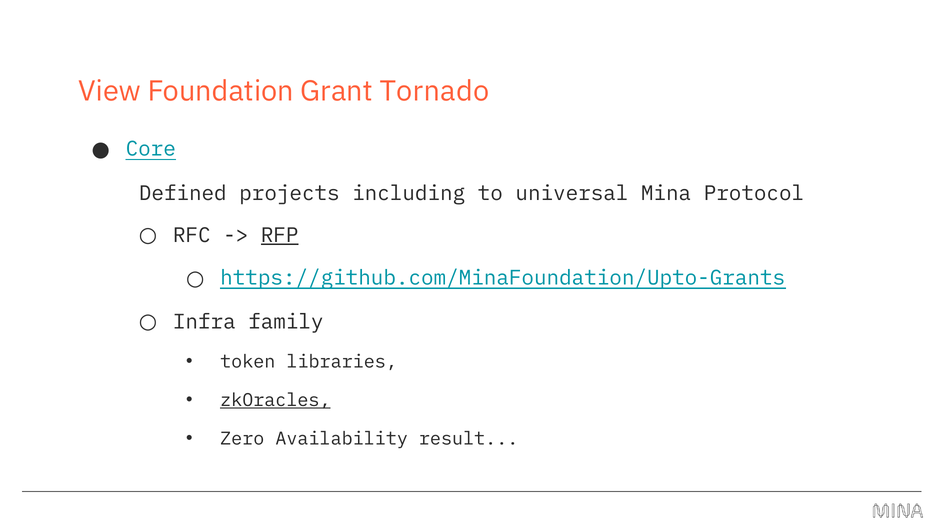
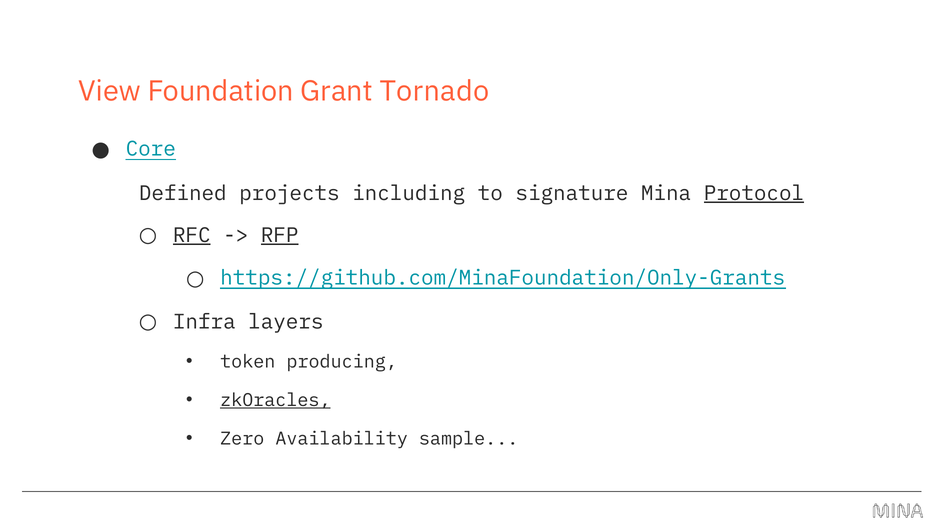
universal: universal -> signature
Protocol underline: none -> present
RFC underline: none -> present
https://github.com/MinaFoundation/Upto-Grants: https://github.com/MinaFoundation/Upto-Grants -> https://github.com/MinaFoundation/Only-Grants
family: family -> layers
libraries: libraries -> producing
result: result -> sample
